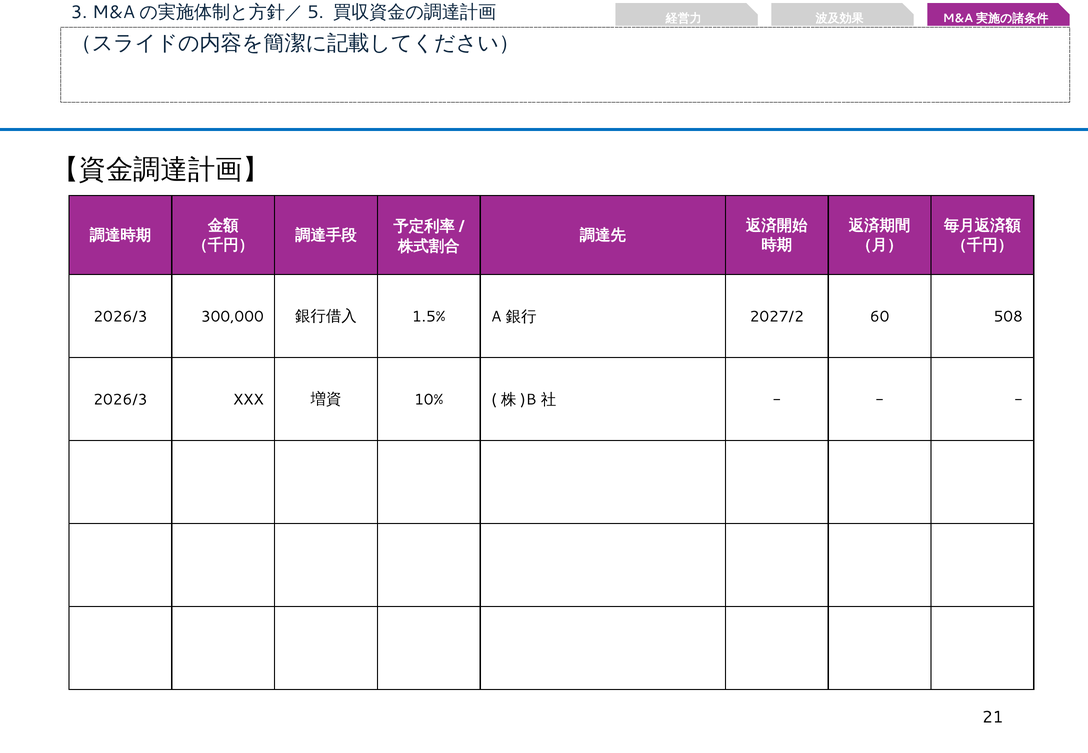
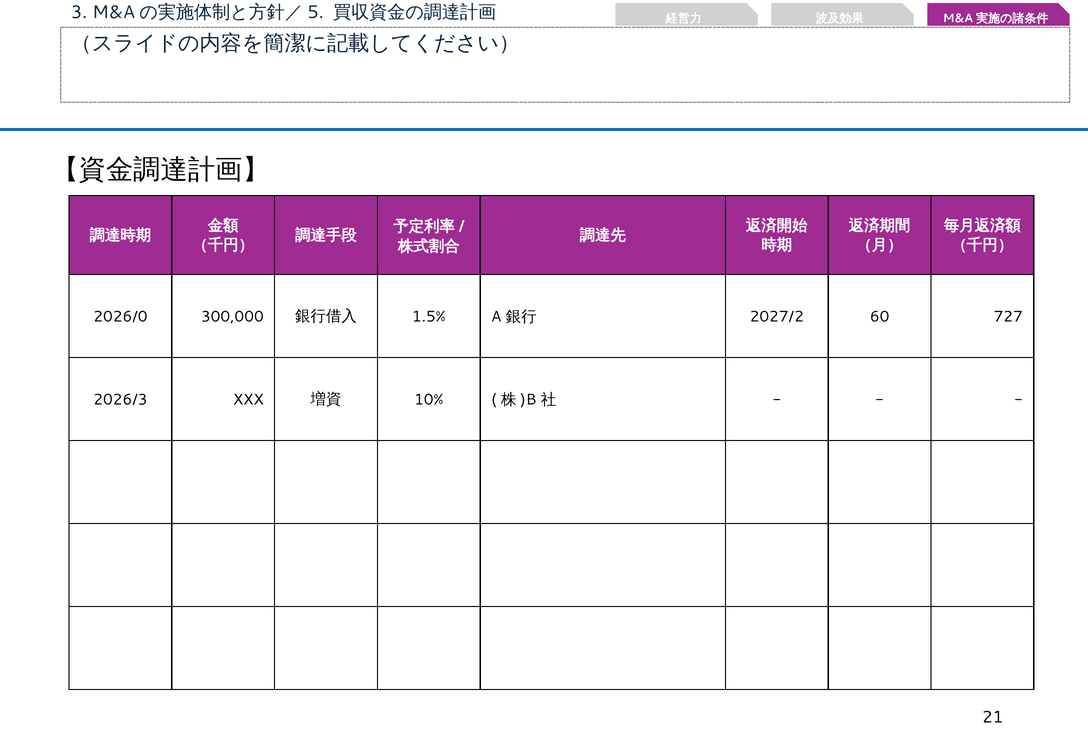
2026/3 at (120, 317): 2026/3 -> 2026/0
508: 508 -> 727
